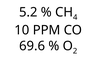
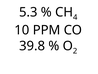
5.2: 5.2 -> 5.3
69.6: 69.6 -> 39.8
